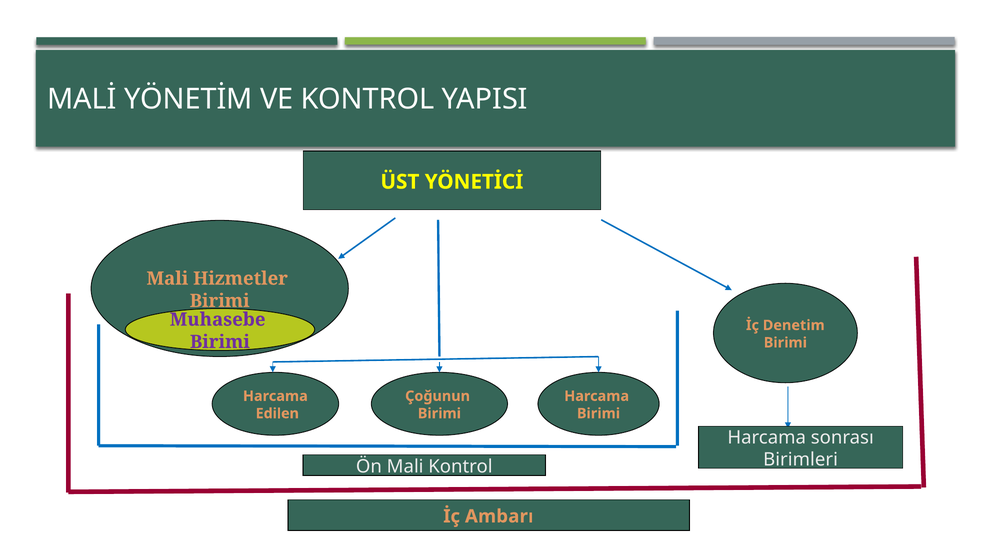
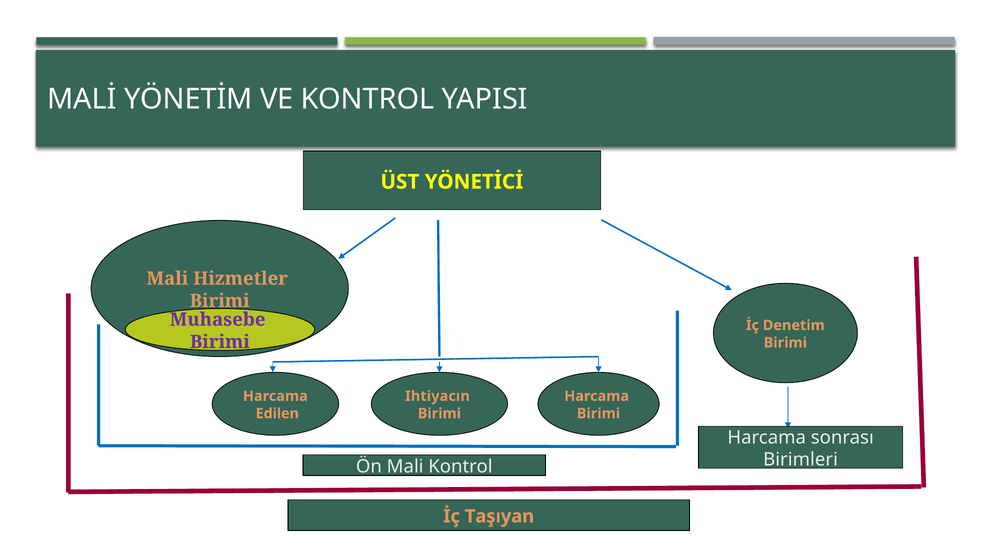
Çoğunun: Çoğunun -> Ihtiyacın
Ambarı: Ambarı -> Taşıyan
